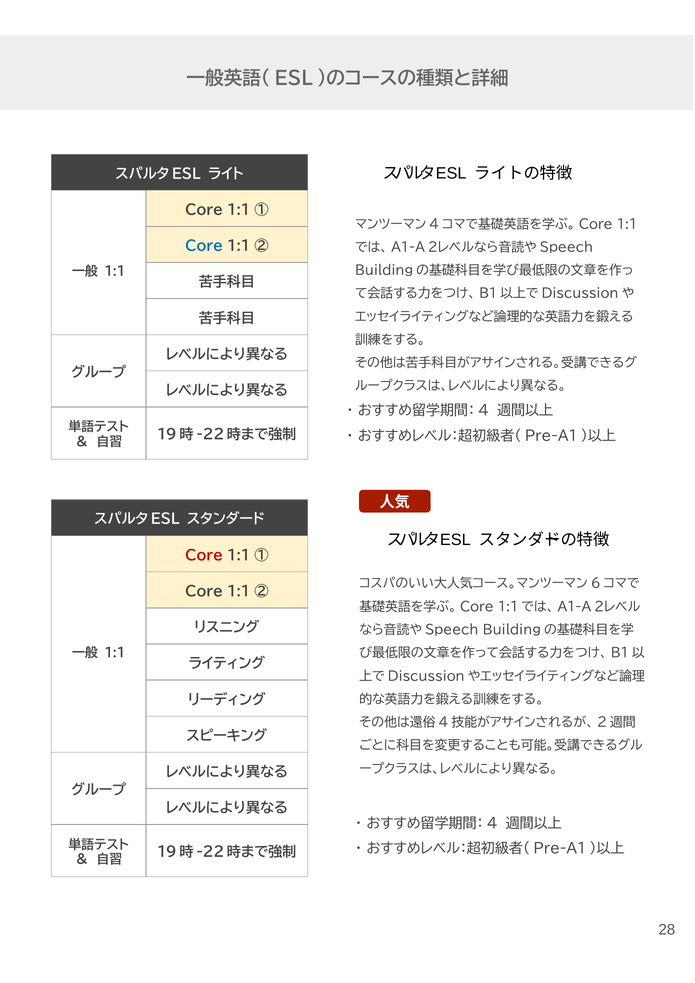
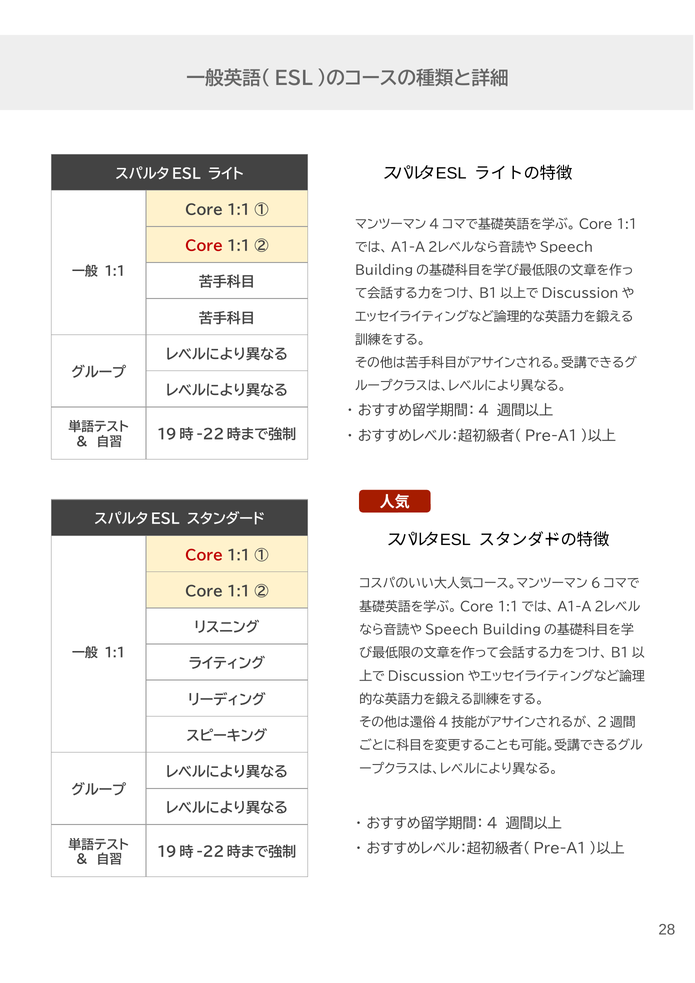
Core at (204, 246) colour: blue -> red
